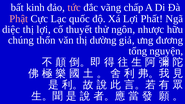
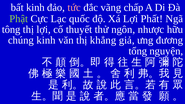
Phật colour: pink -> light green
diệc: diệc -> tông
chúng thổn: thổn -> kinh
dường: dường -> khẳng
